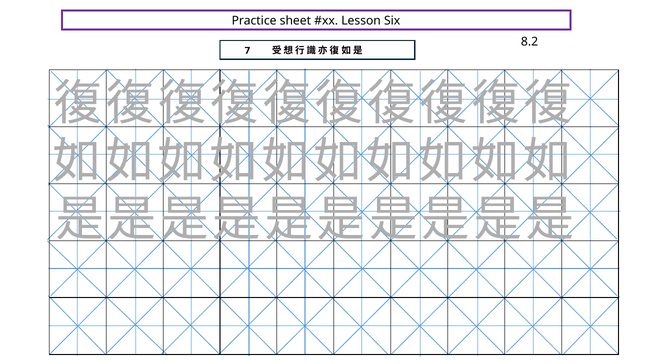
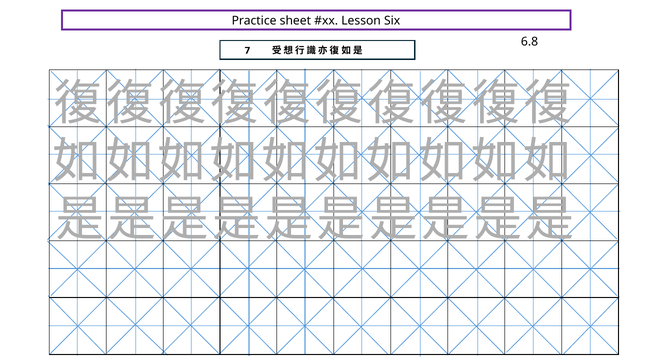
8.2: 8.2 -> 6.8
